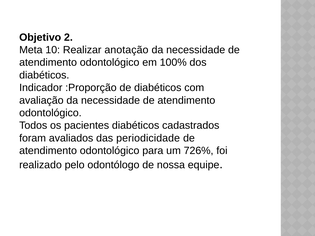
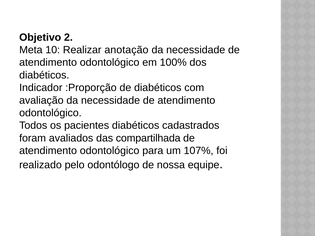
periodicidade: periodicidade -> compartilhada
726%: 726% -> 107%
